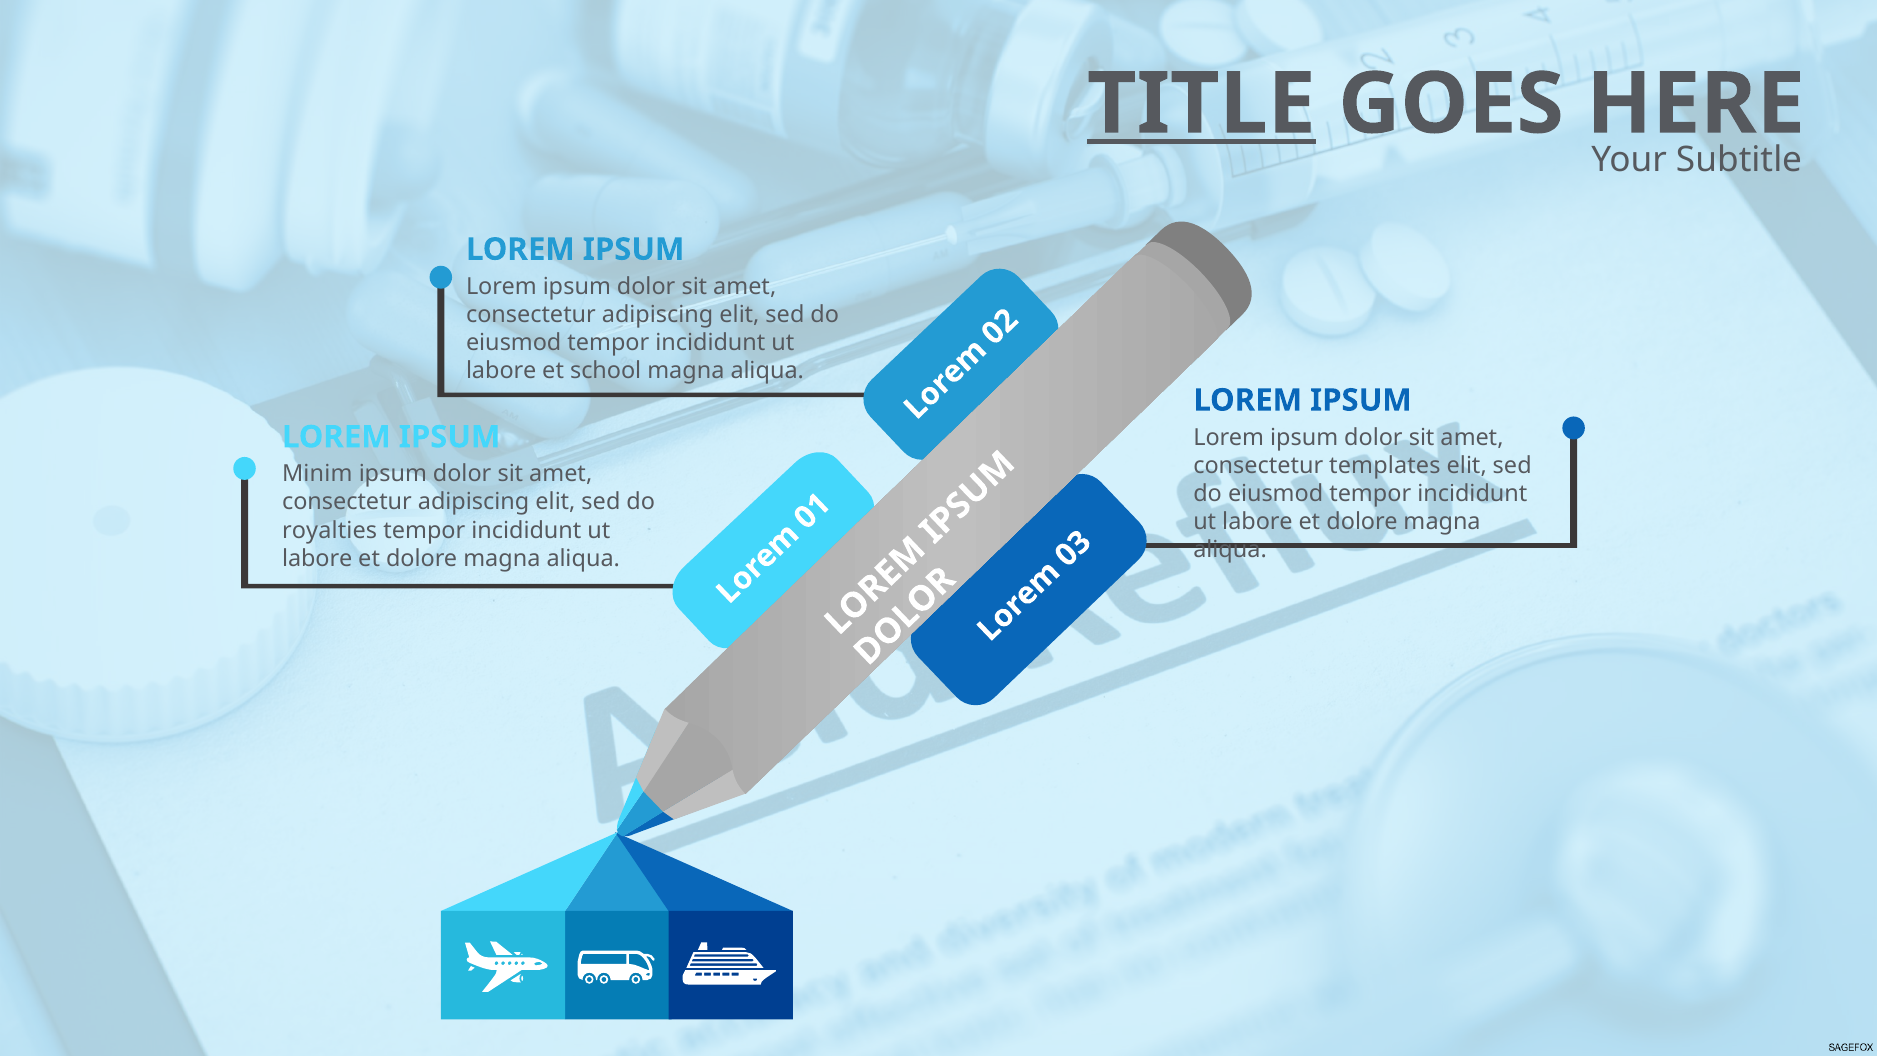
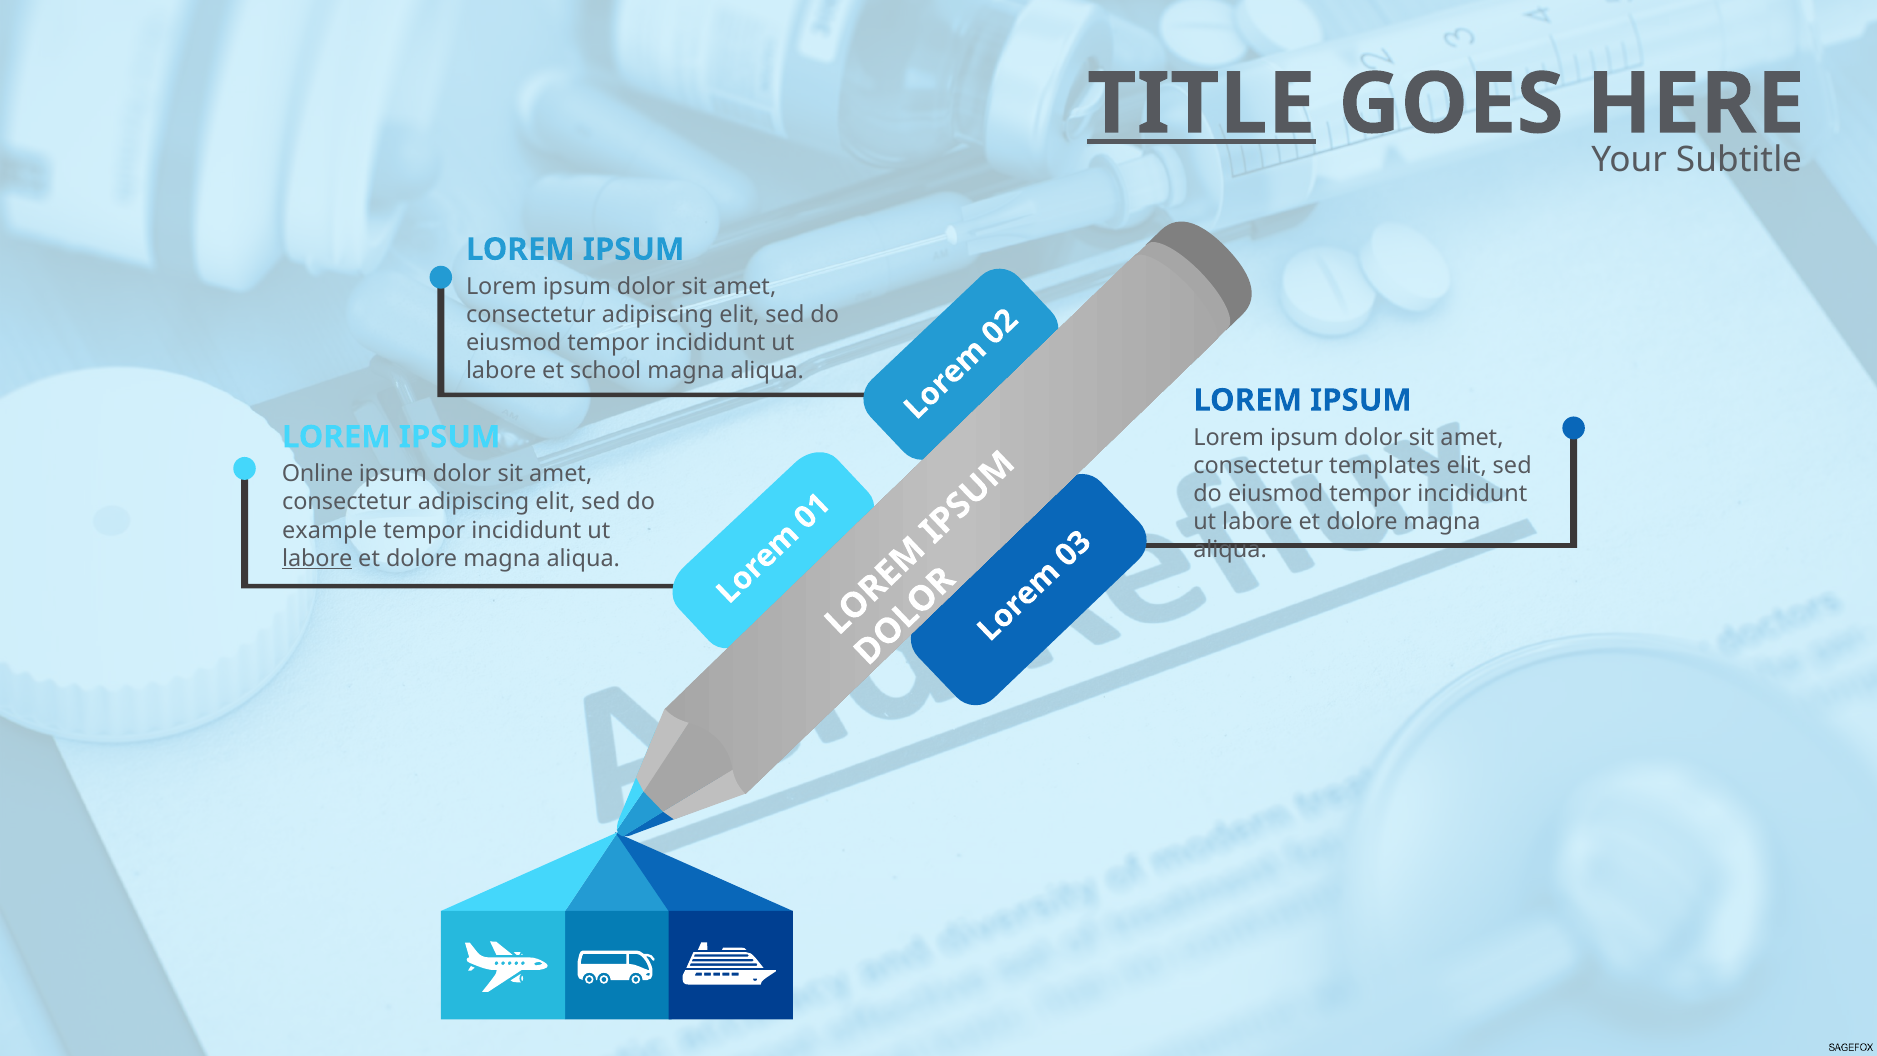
Minim: Minim -> Online
royalties: royalties -> example
labore at (317, 558) underline: none -> present
